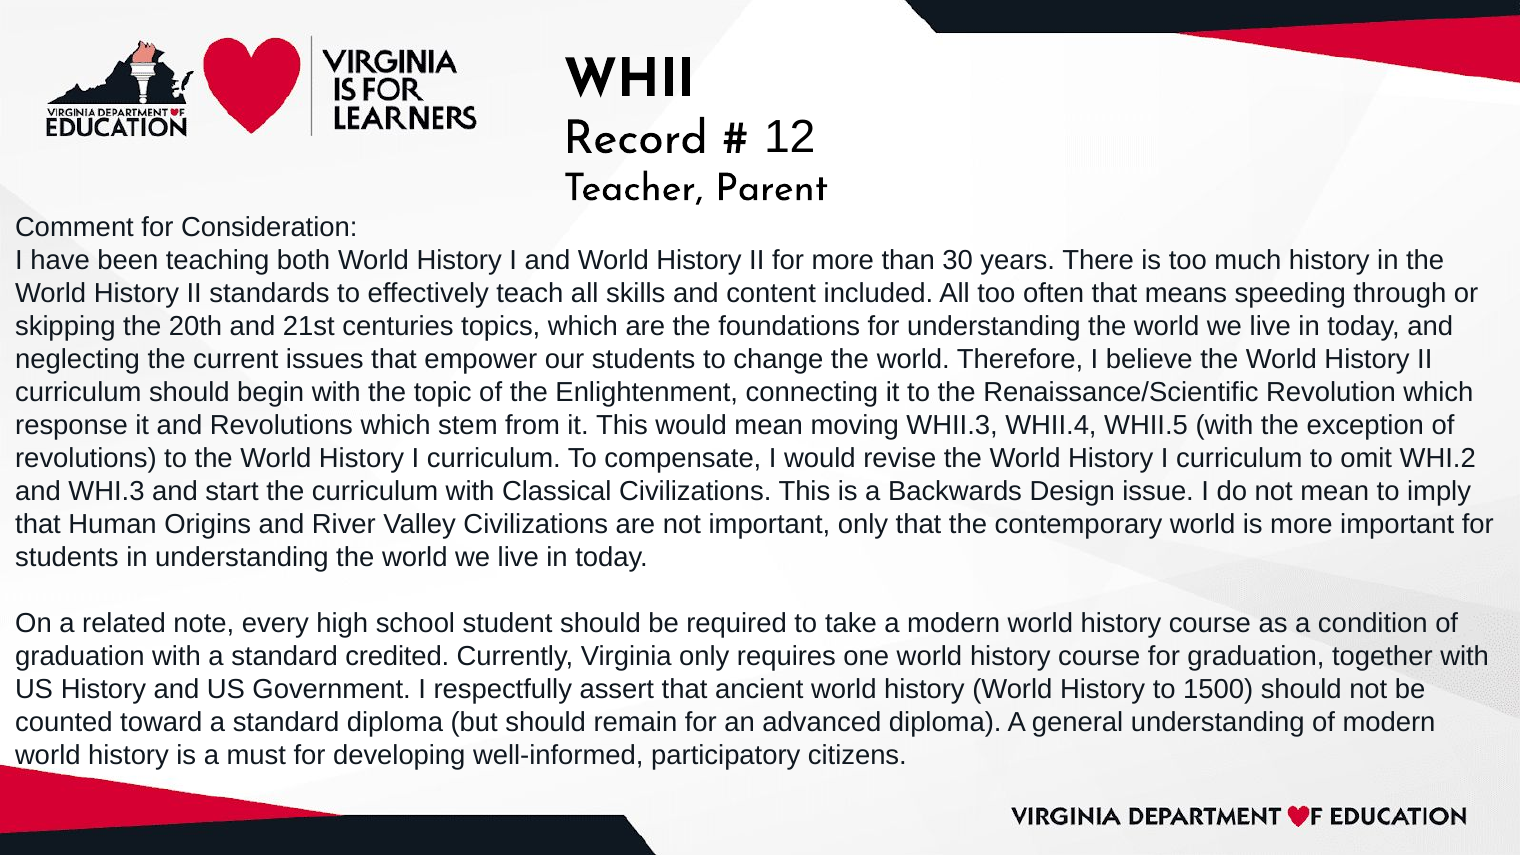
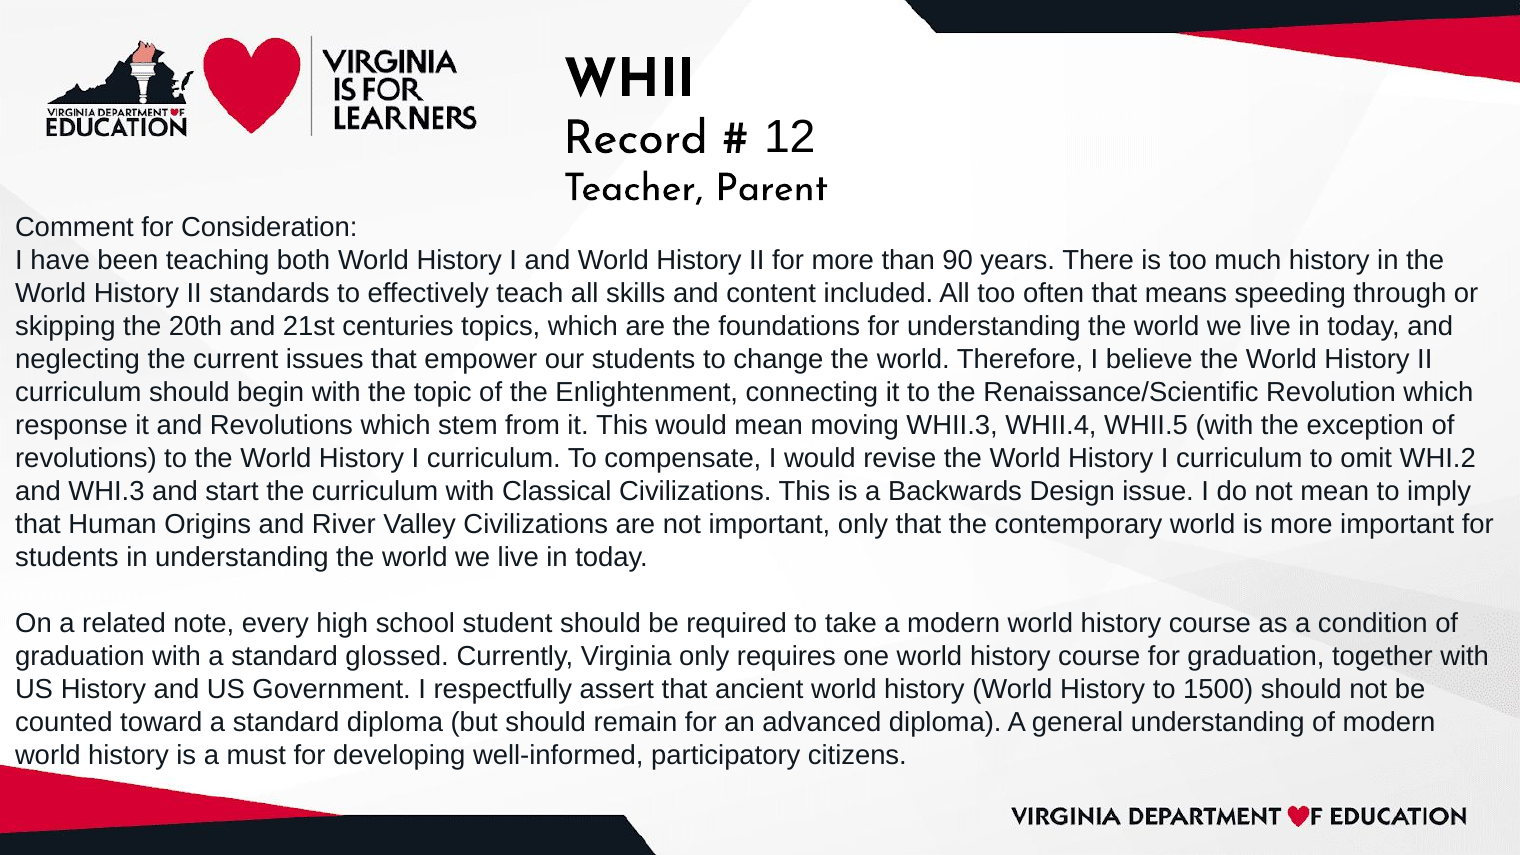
30: 30 -> 90
credited: credited -> glossed
